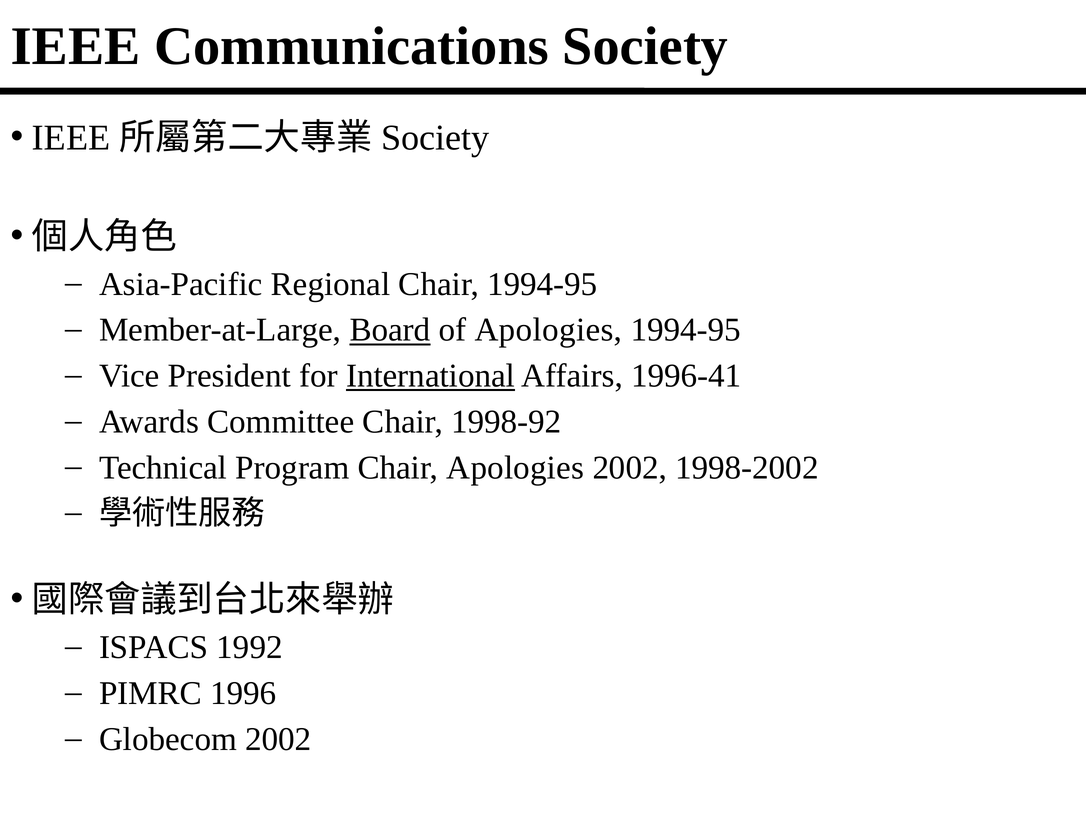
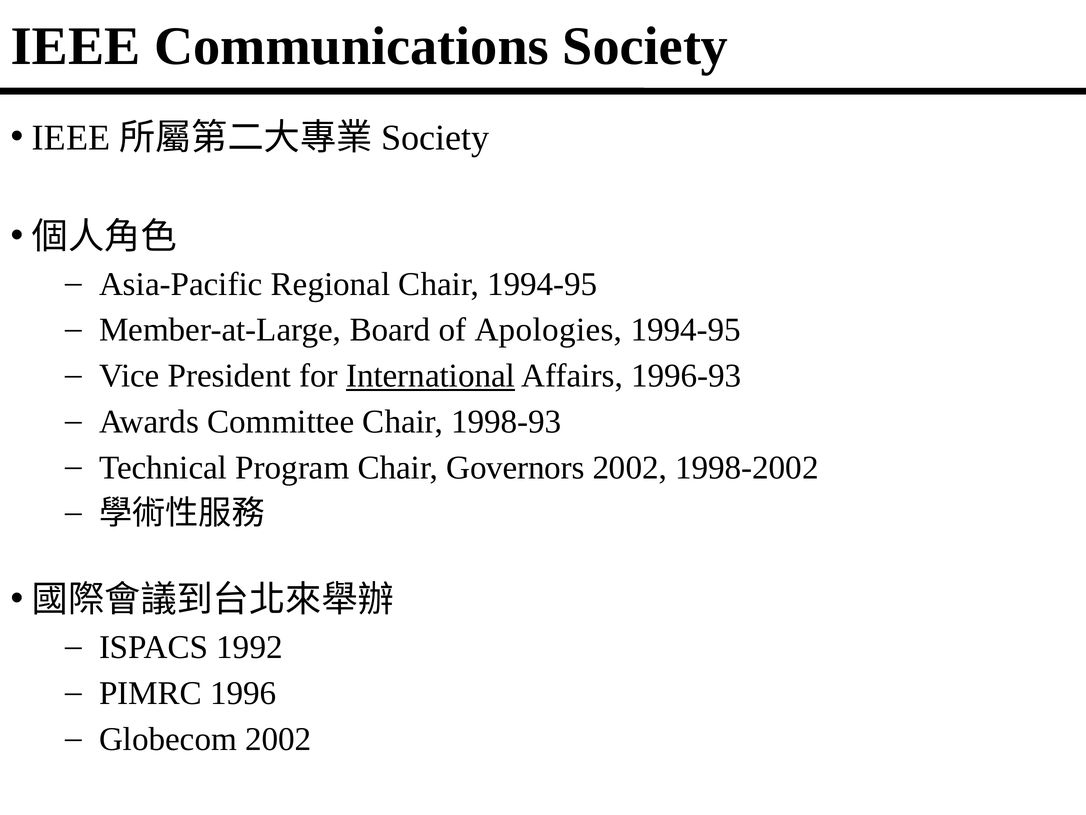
Board underline: present -> none
1996-41: 1996-41 -> 1996-93
1998-92: 1998-92 -> 1998-93
Chair Apologies: Apologies -> Governors
